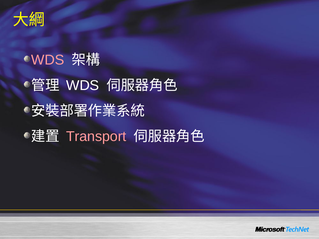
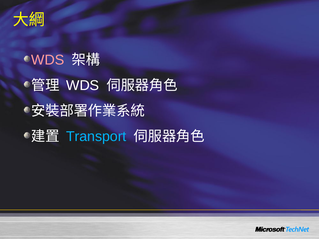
Transport colour: pink -> light blue
